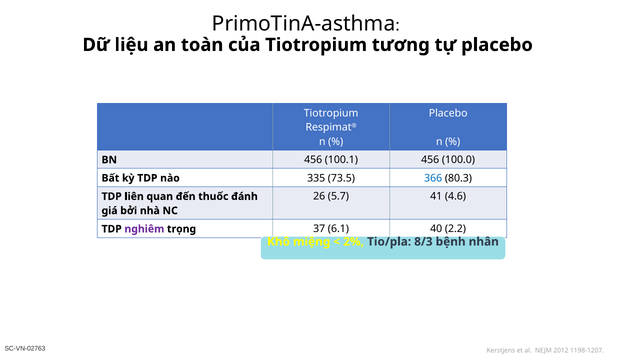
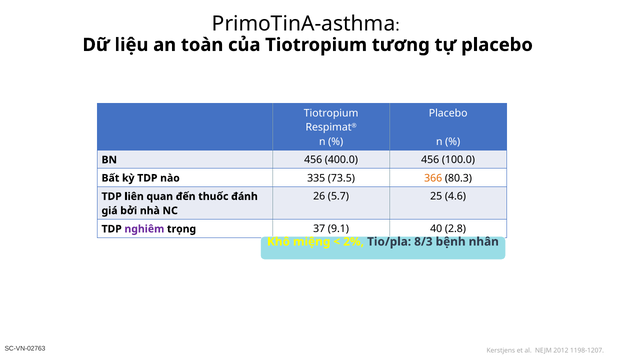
100.1: 100.1 -> 400.0
366 colour: blue -> orange
41: 41 -> 25
6.1: 6.1 -> 9.1
2.2: 2.2 -> 2.8
